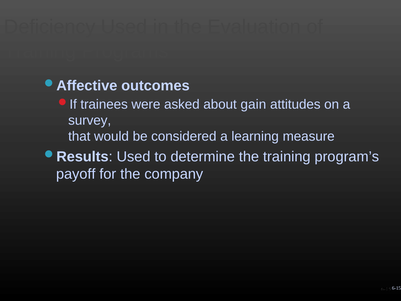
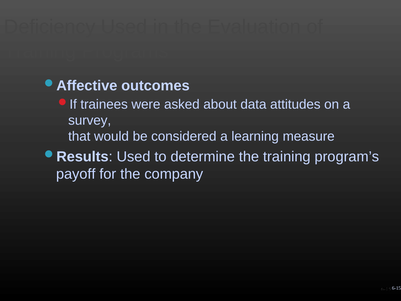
gain: gain -> data
